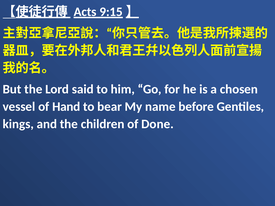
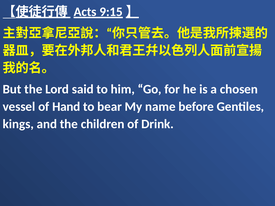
Done: Done -> Drink
